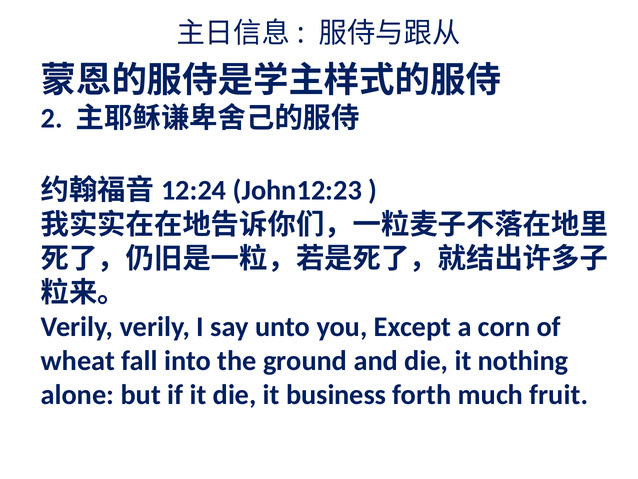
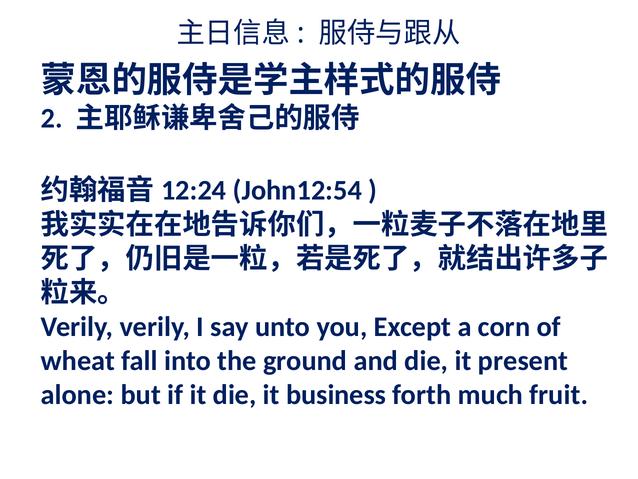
John12:23: John12:23 -> John12:54
nothing: nothing -> present
